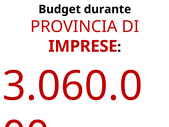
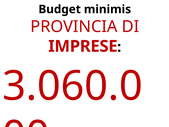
durante: durante -> minimis
